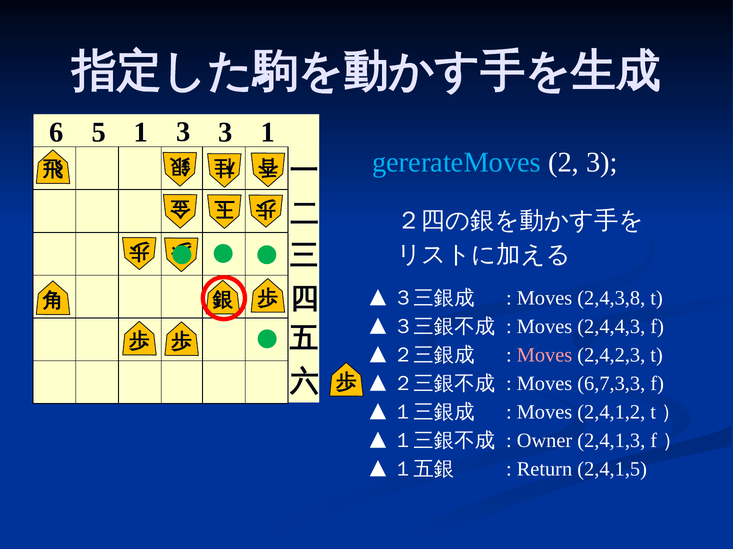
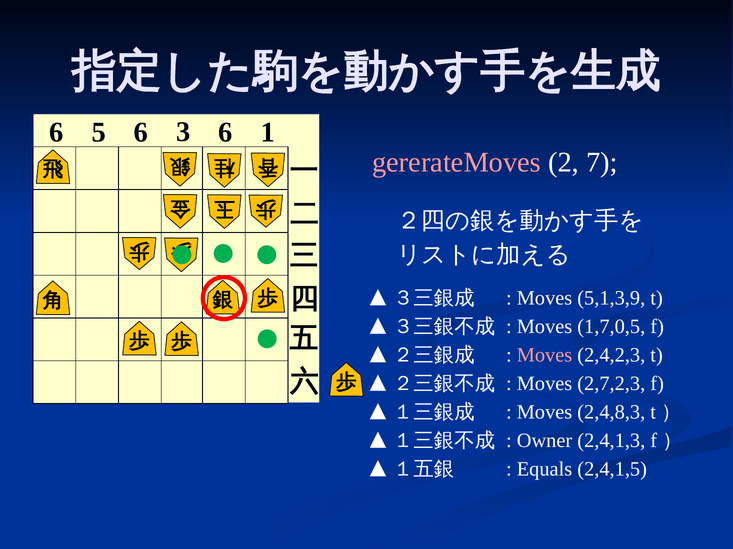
5 1: 1 -> 6
3 3: 3 -> 6
gererateMoves colour: light blue -> pink
2 3: 3 -> 7
2,4,3,8: 2,4,3,8 -> 5,1,3,9
2,4,4,3: 2,4,4,3 -> 1,7,0,5
6,7,3,3: 6,7,3,3 -> 2,7,2,3
2,4,1,2: 2,4,1,2 -> 2,4,8,3
Return: Return -> Equals
